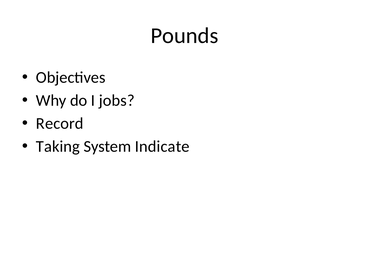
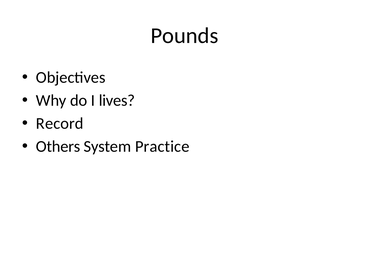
jobs: jobs -> lives
Taking: Taking -> Others
Indicate: Indicate -> Practice
